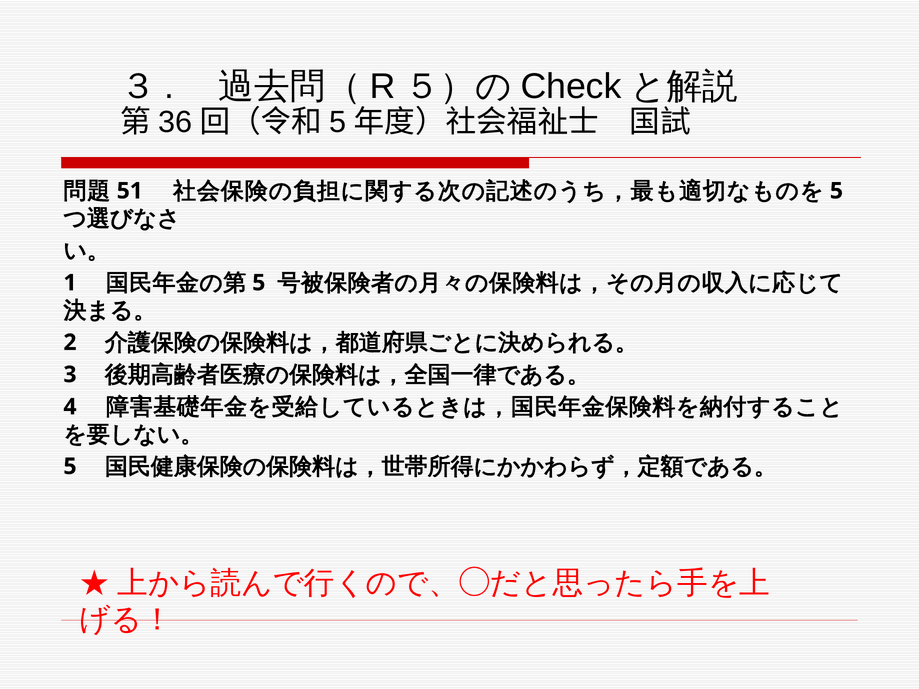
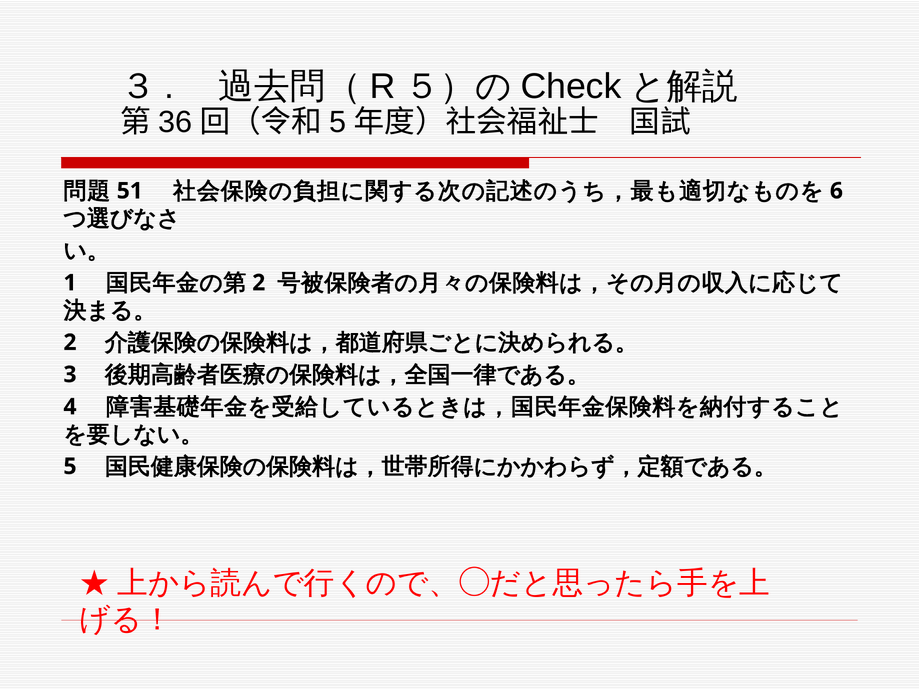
5 at (836, 191): 5 -> 6
5 at (259, 283): 5 -> 2
